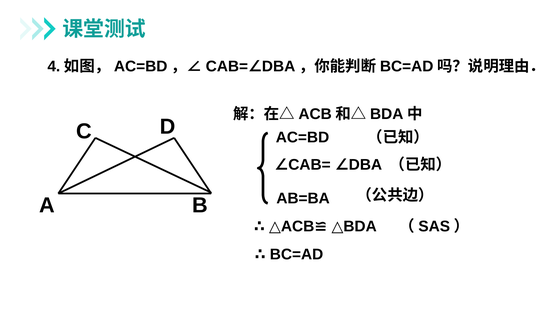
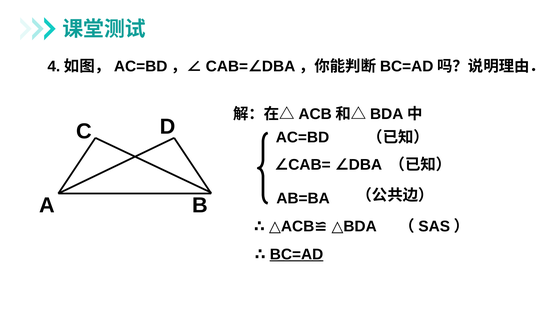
BC=AD at (297, 254) underline: none -> present
